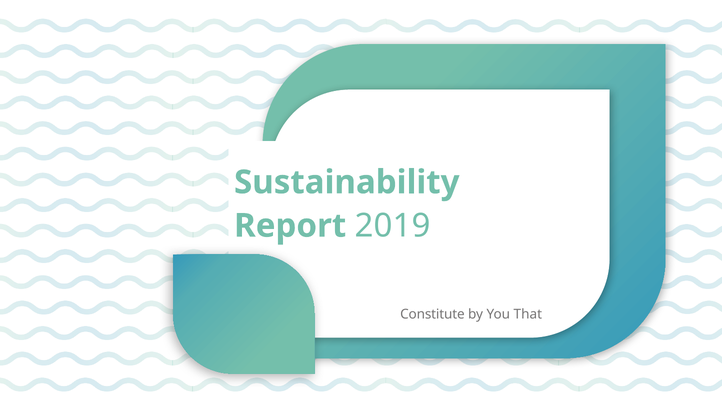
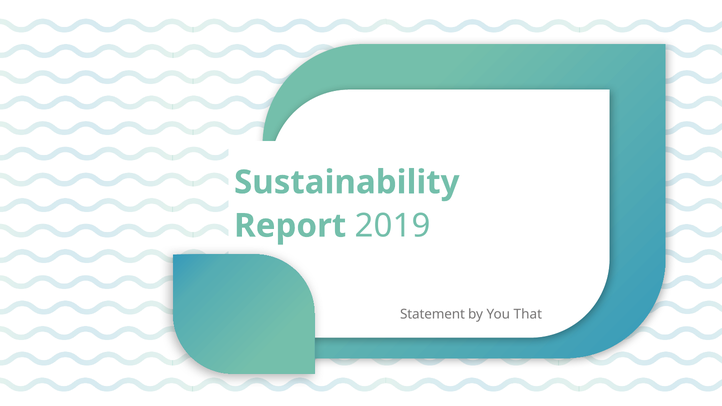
Constitute: Constitute -> Statement
